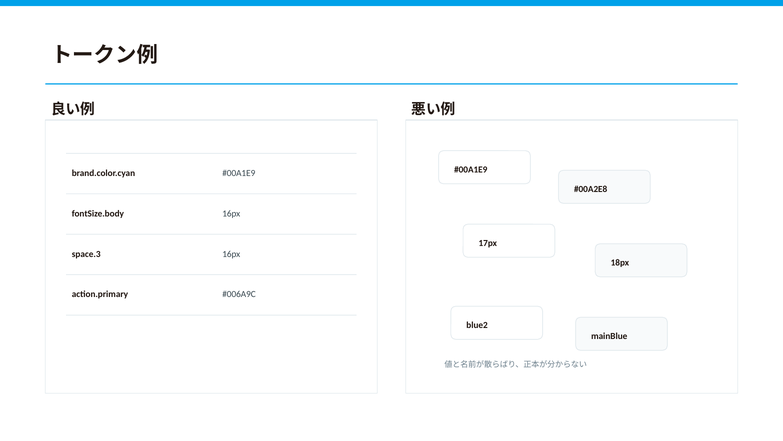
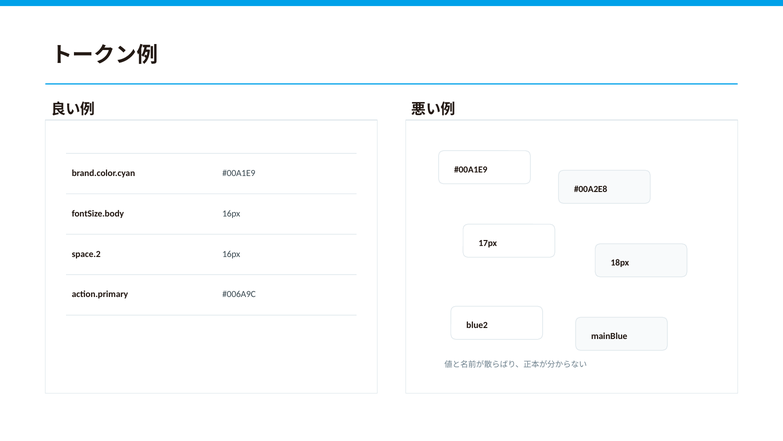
space.3: space.3 -> space.2
